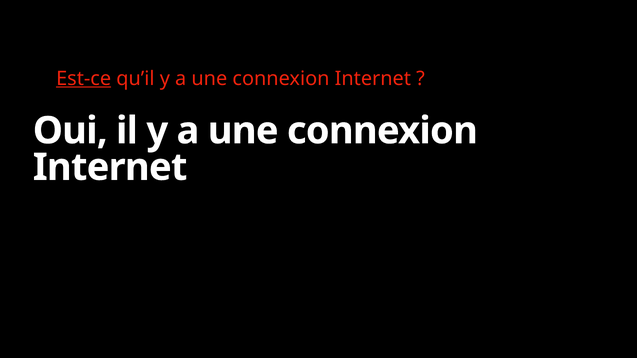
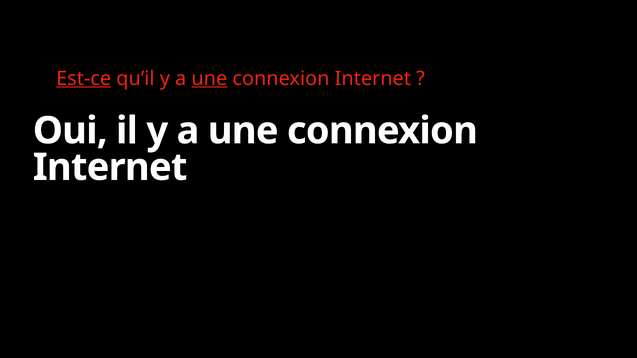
une at (209, 79) underline: none -> present
